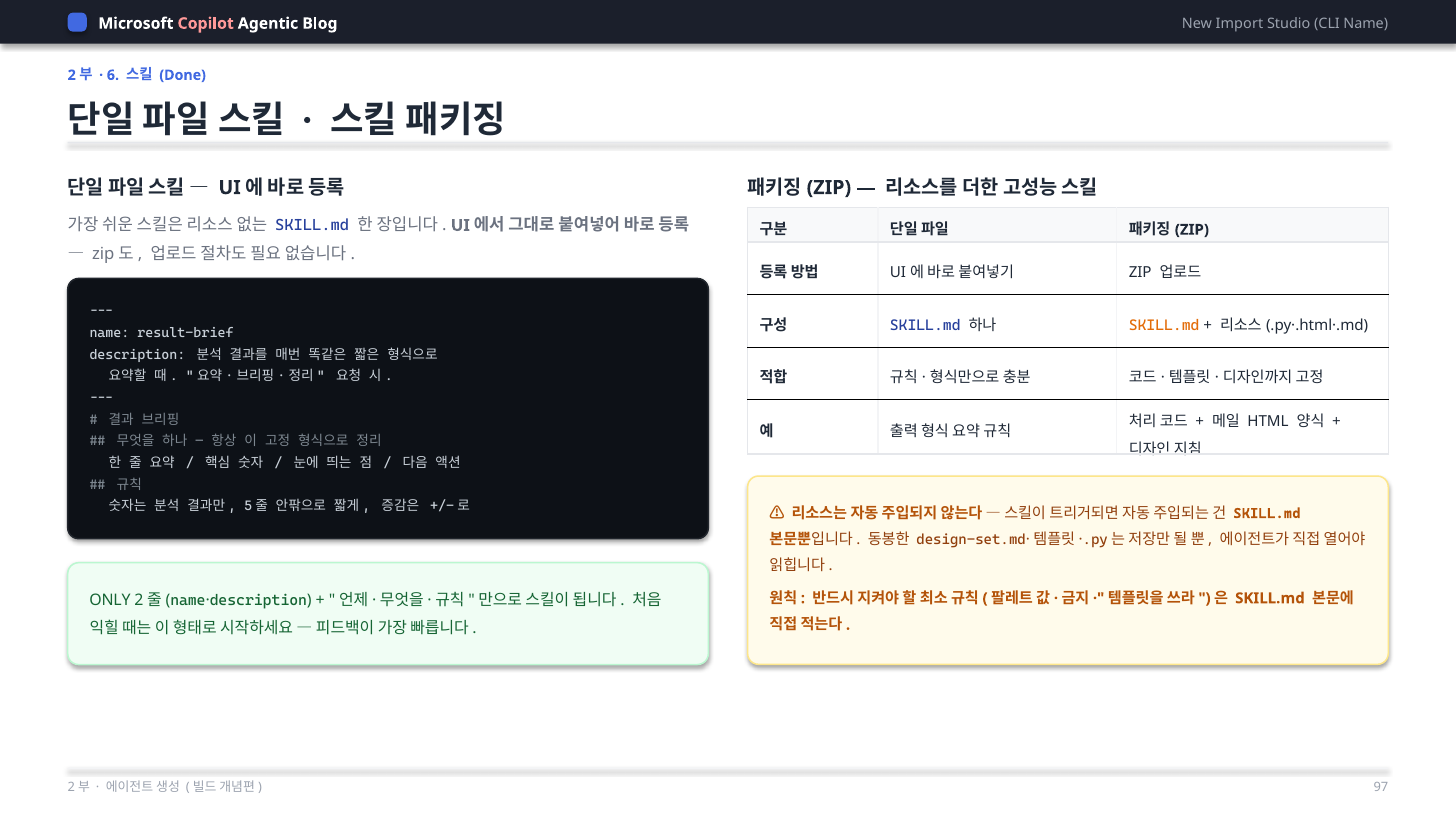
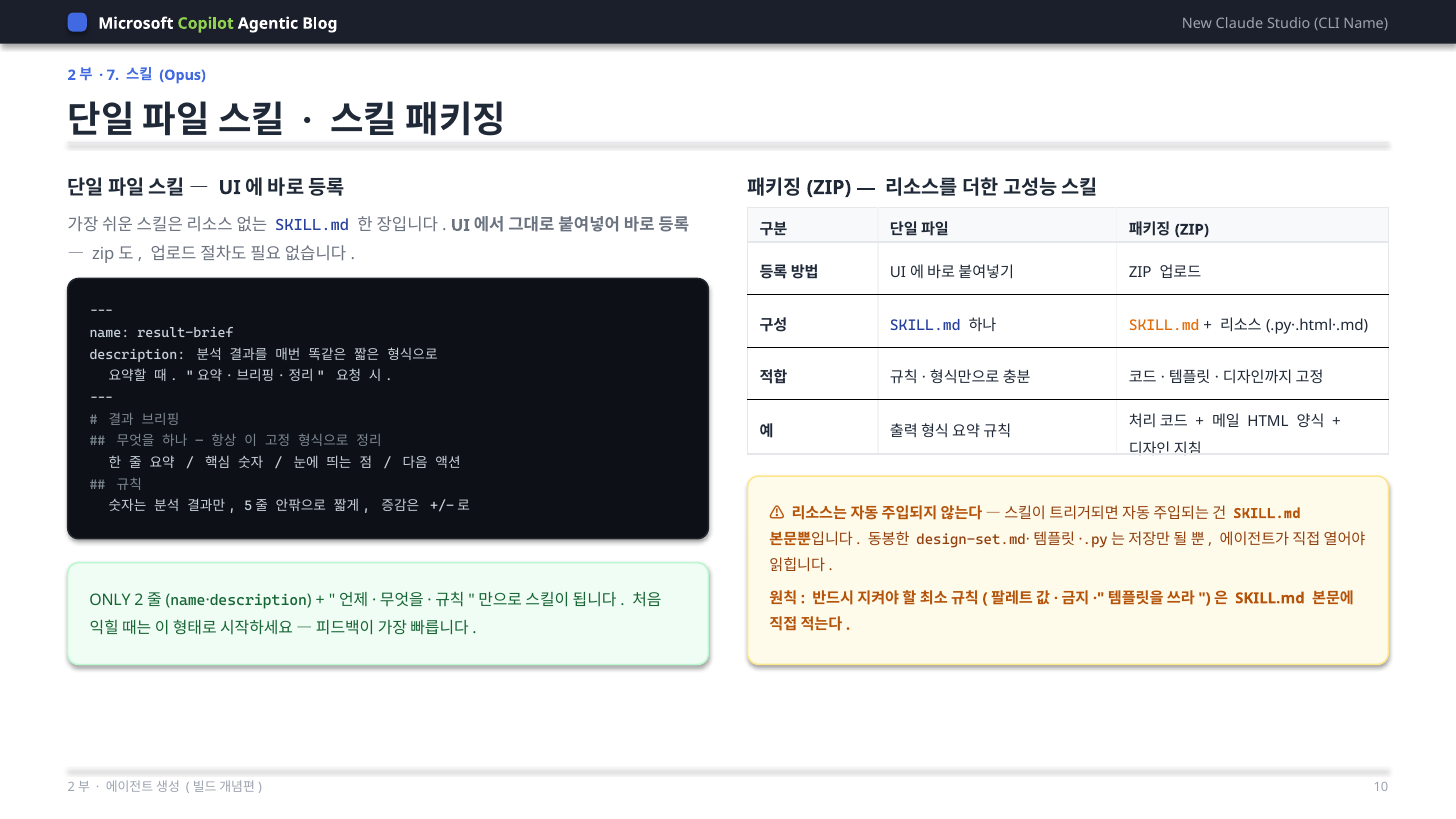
Copilot colour: pink -> light green
Import: Import -> Claude
6: 6 -> 7
Done: Done -> Opus
97: 97 -> 10
